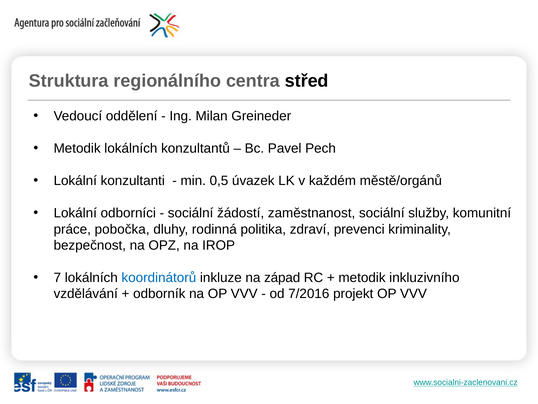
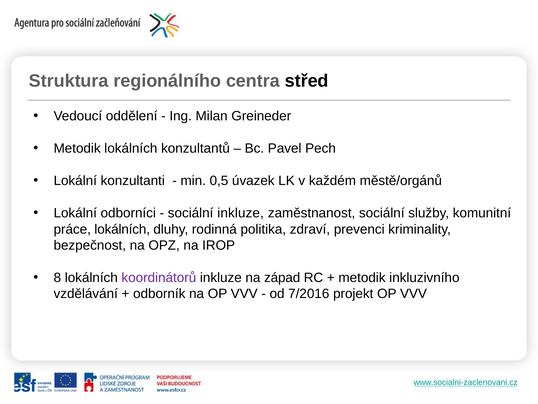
sociální žádostí: žádostí -> inkluze
práce pobočka: pobočka -> lokálních
7: 7 -> 8
koordinátorů colour: blue -> purple
